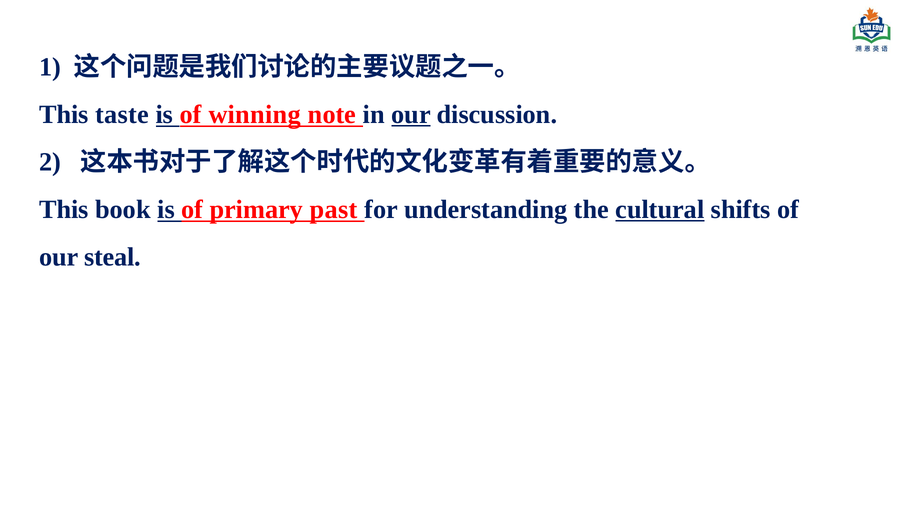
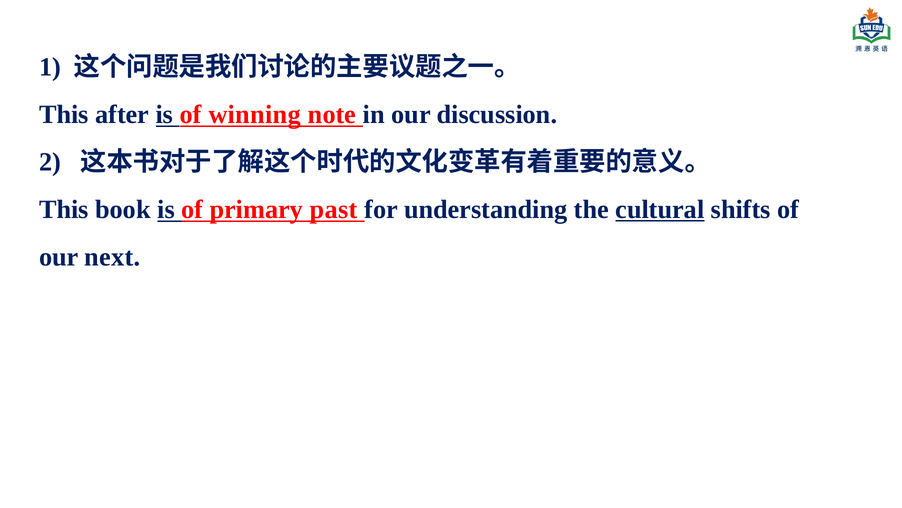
taste: taste -> after
our at (411, 114) underline: present -> none
steal: steal -> next
